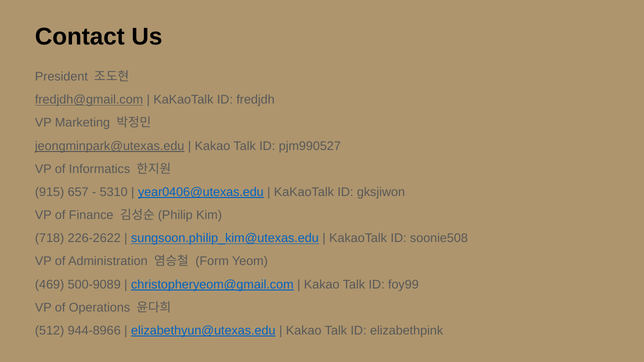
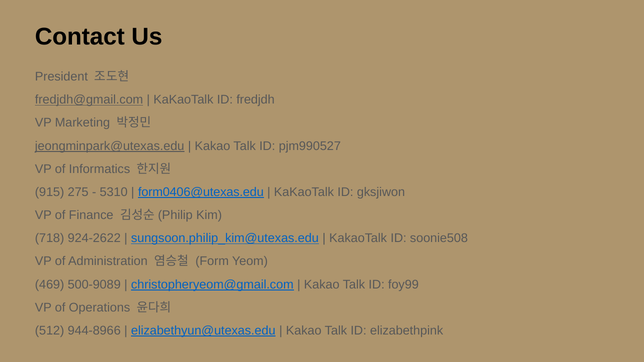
657: 657 -> 275
year0406@utexas.edu: year0406@utexas.edu -> form0406@utexas.edu
226-2622: 226-2622 -> 924-2622
